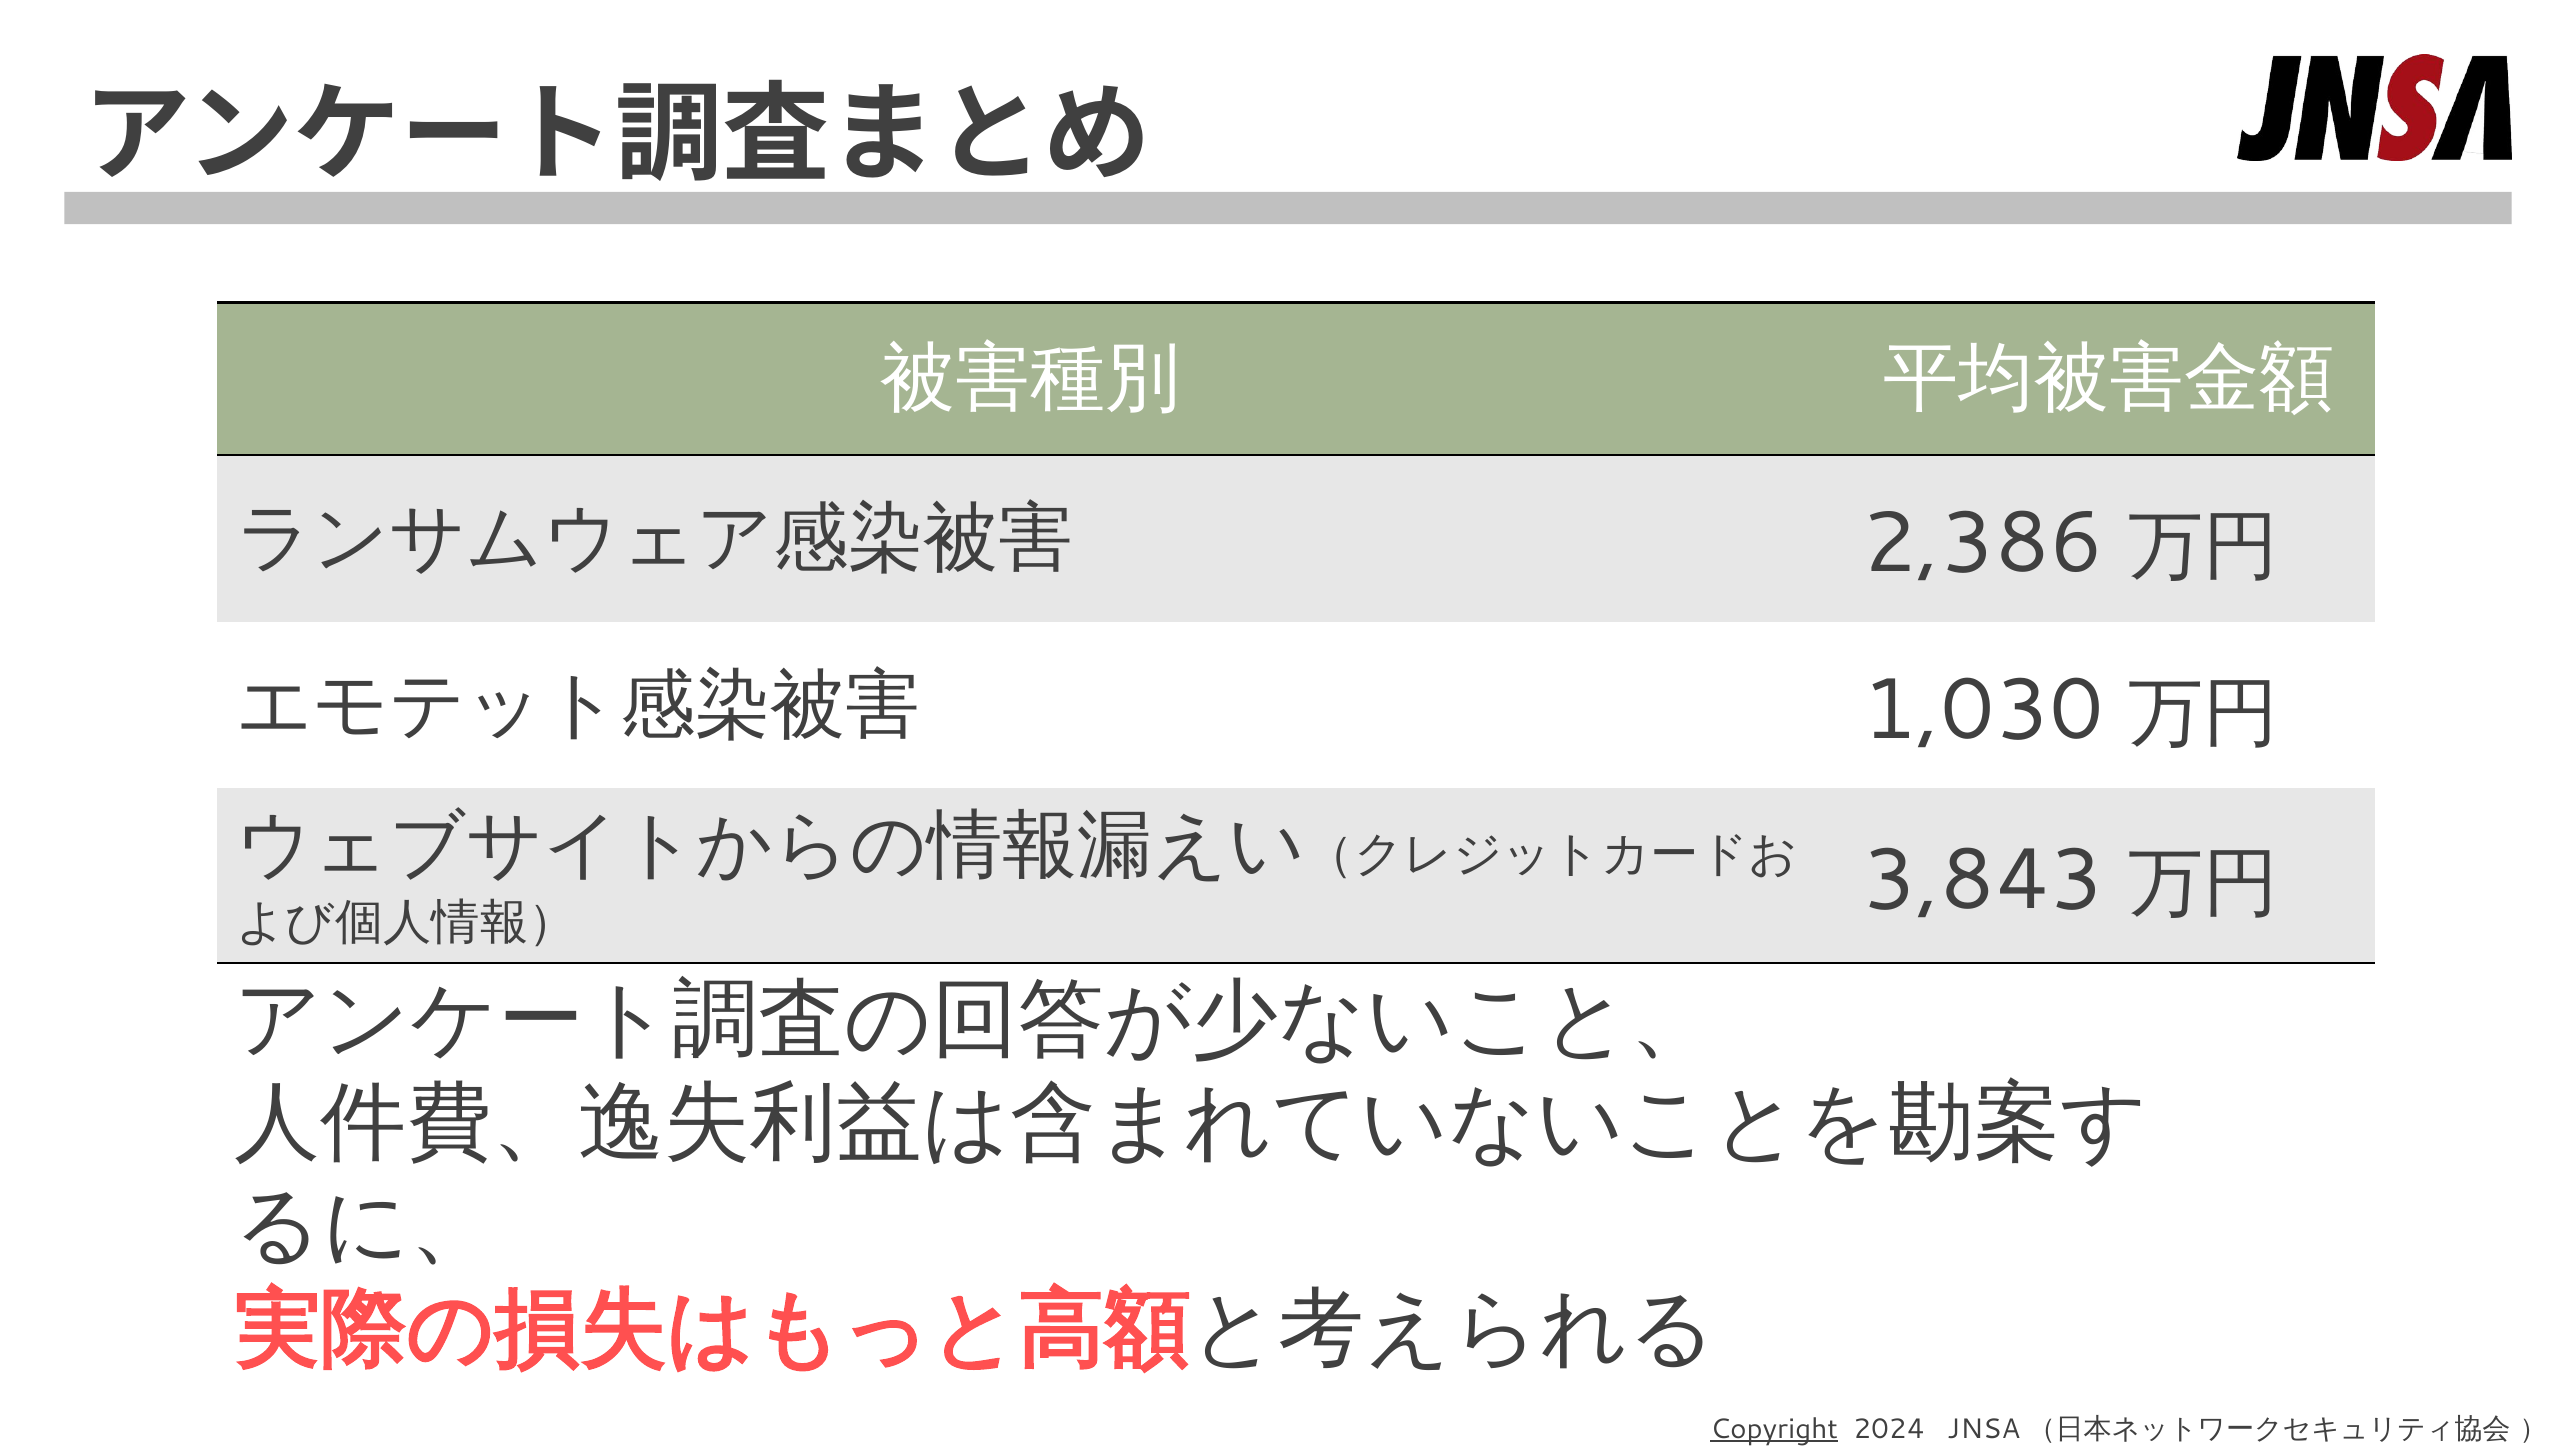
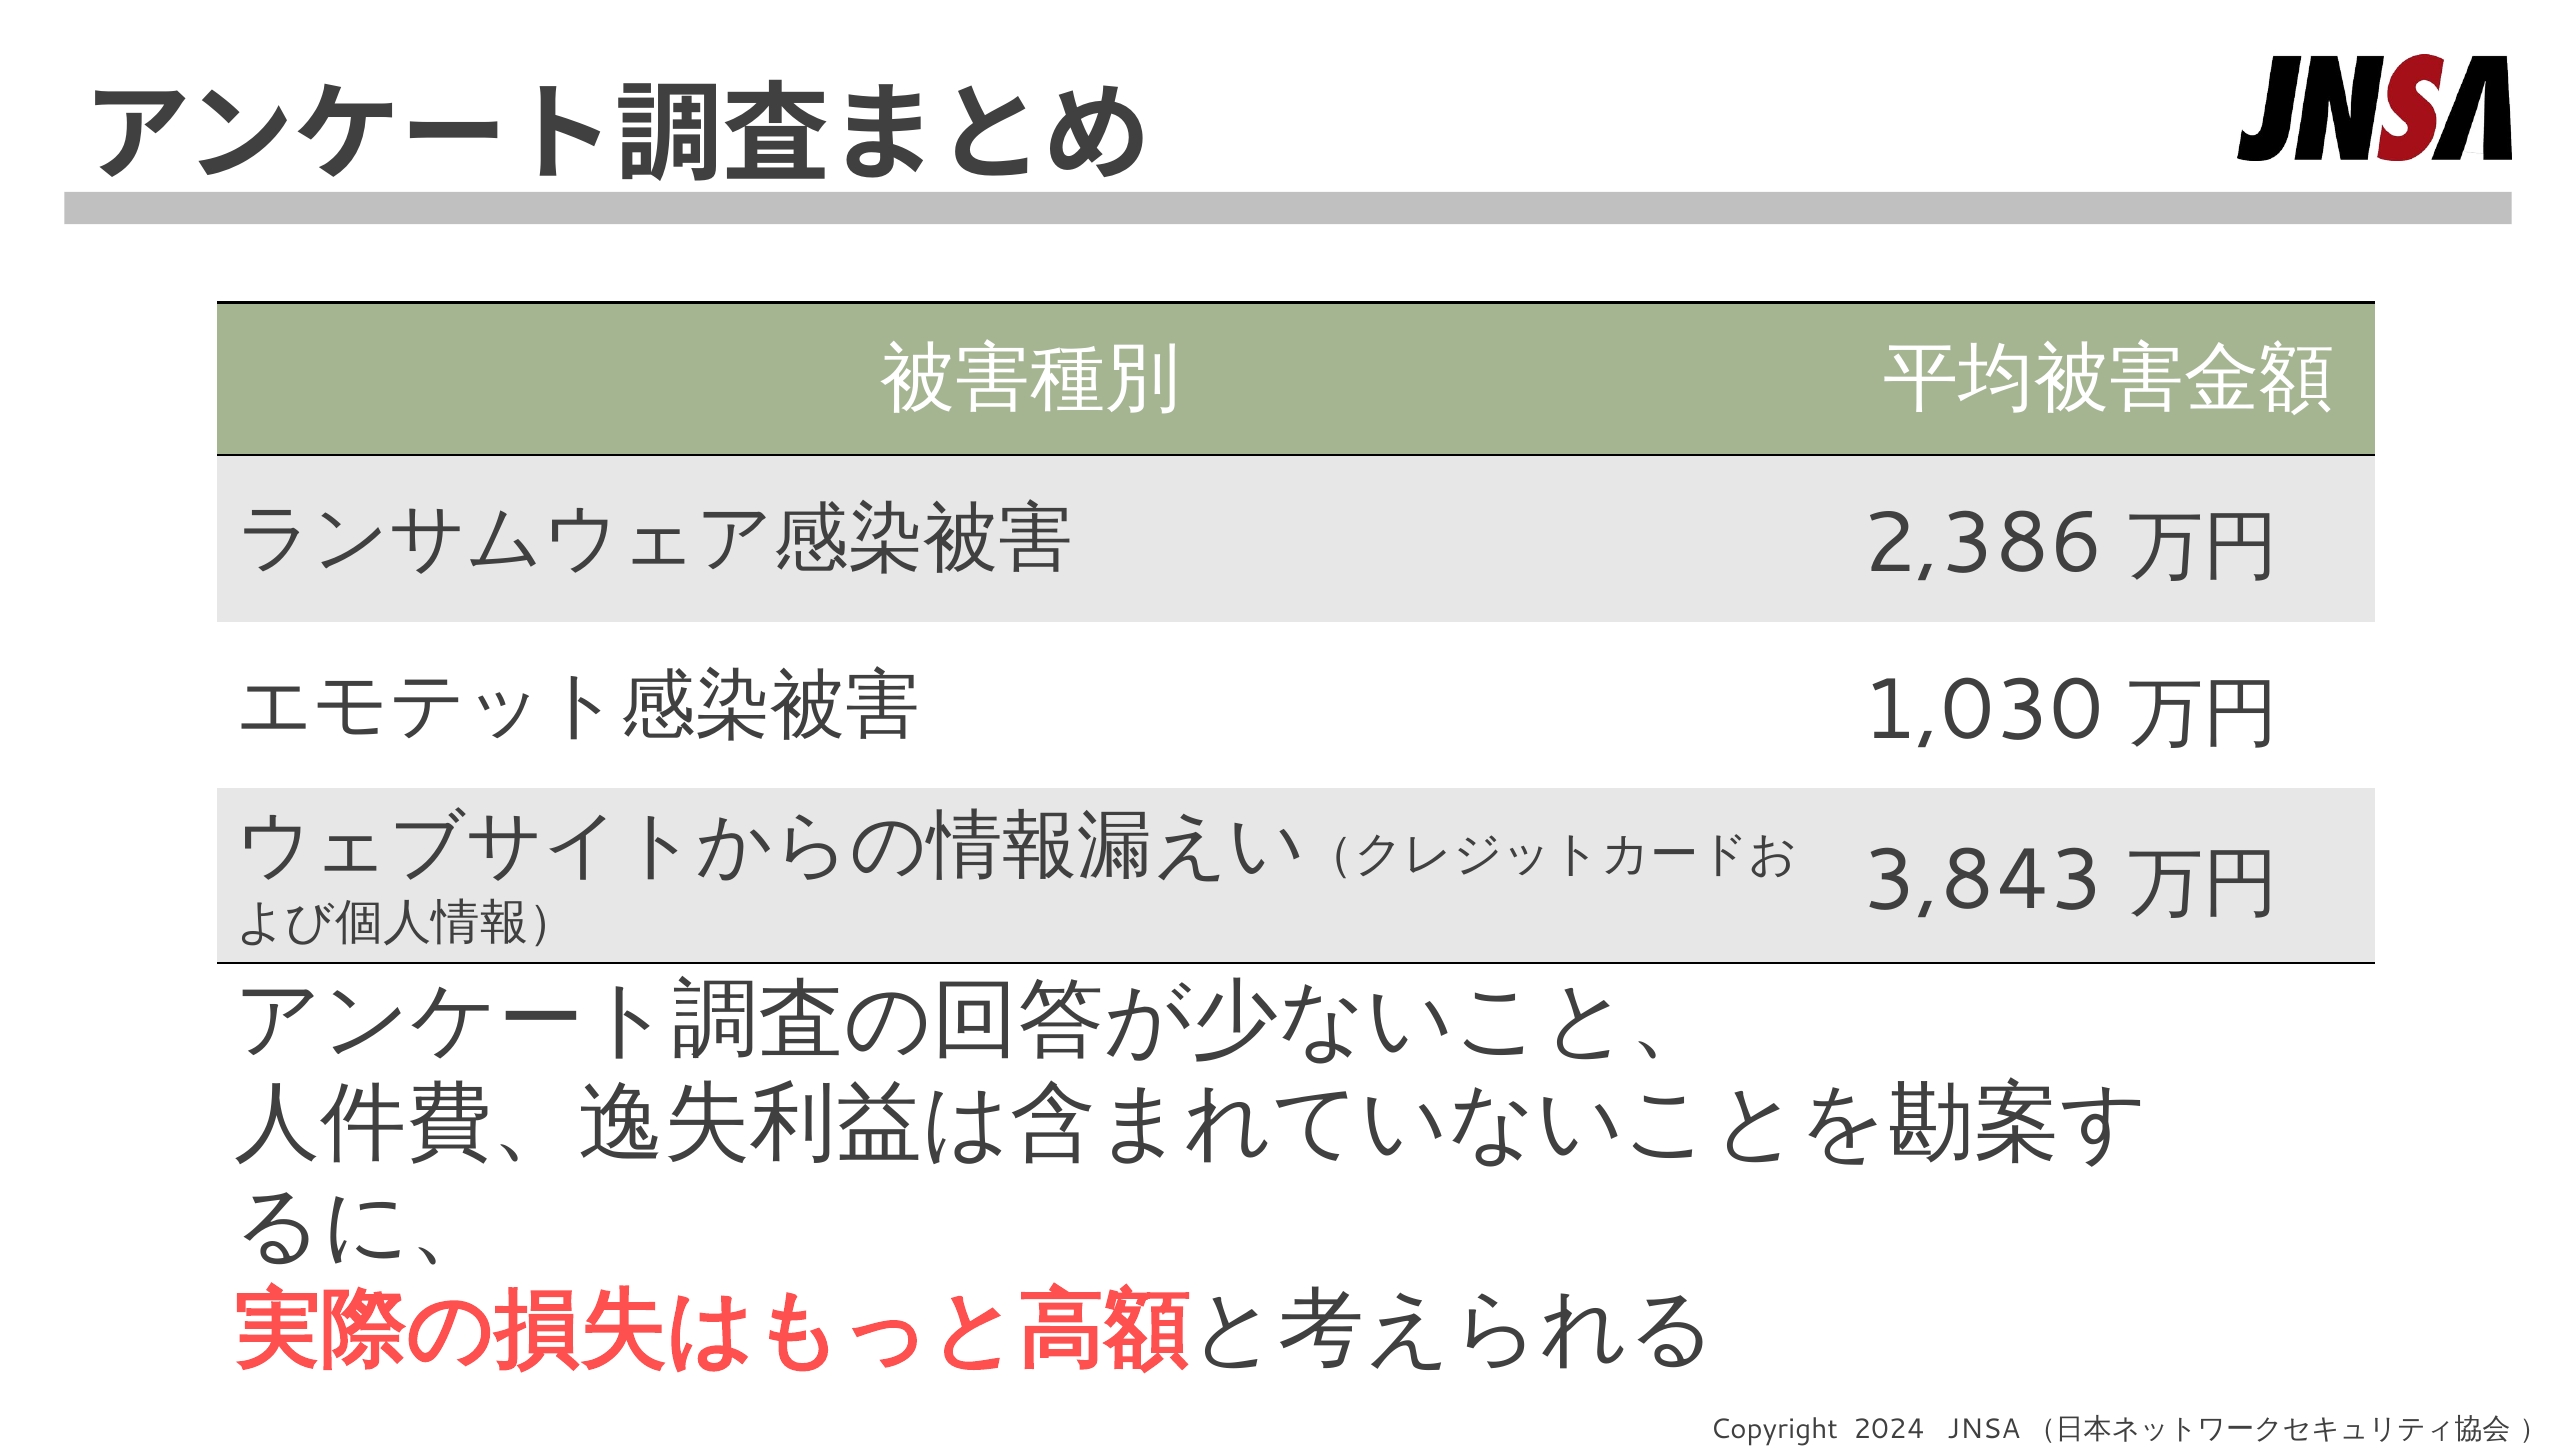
Copyright underline: present -> none
